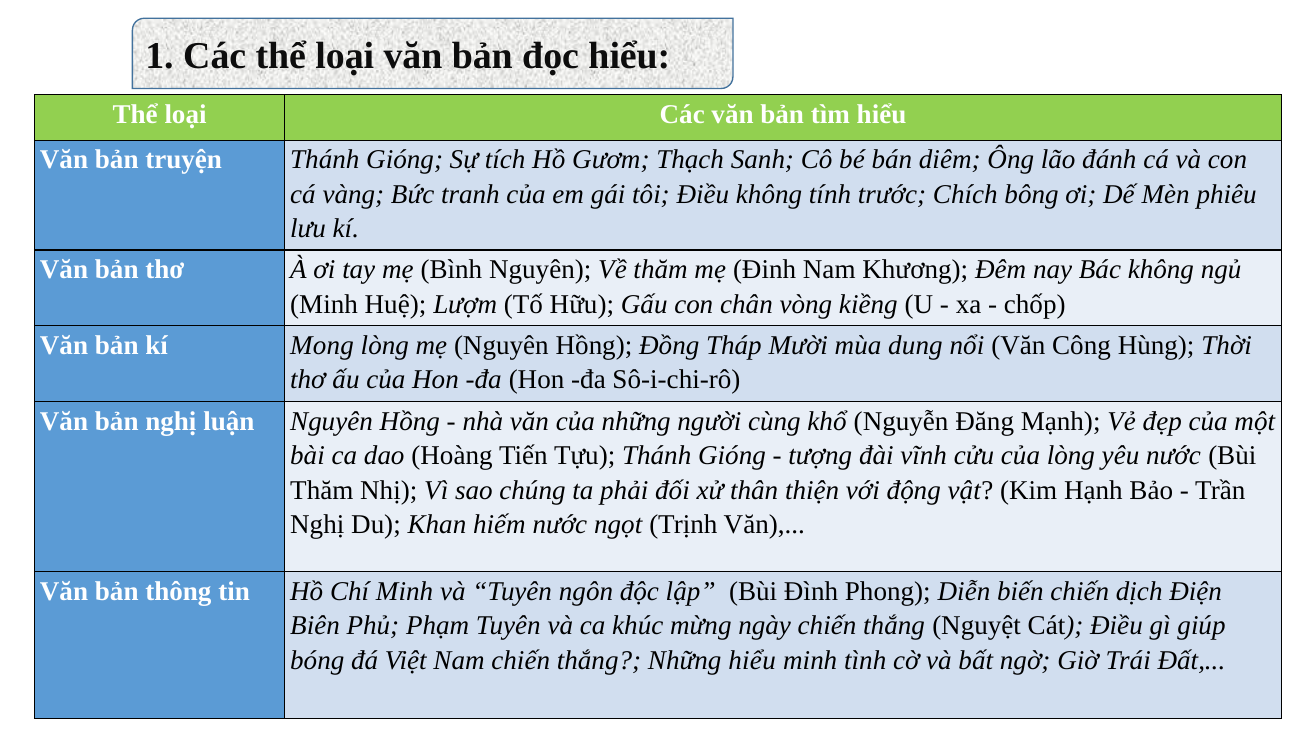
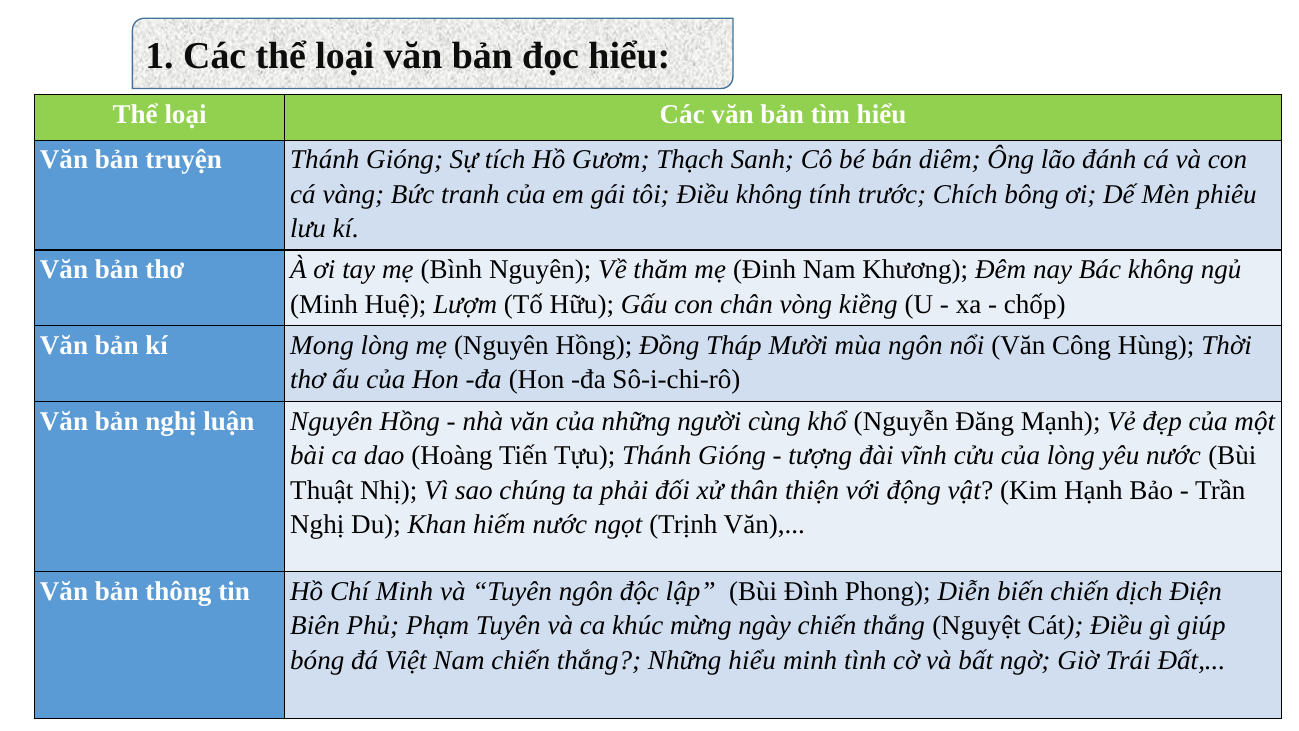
mùa dung: dung -> ngôn
Thăm at (322, 490): Thăm -> Thuật
